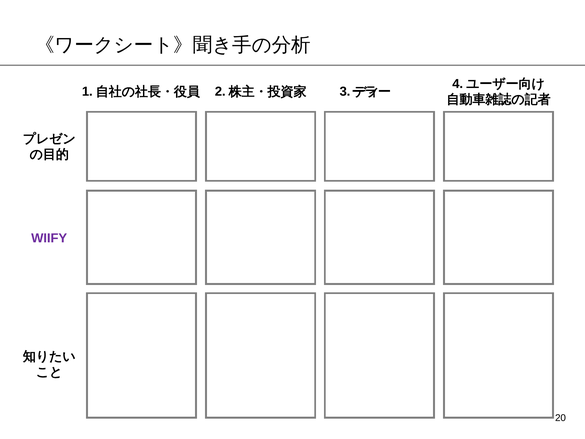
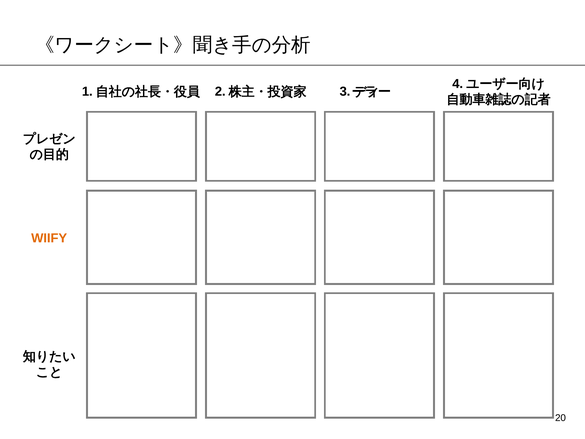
WIIFY colour: purple -> orange
